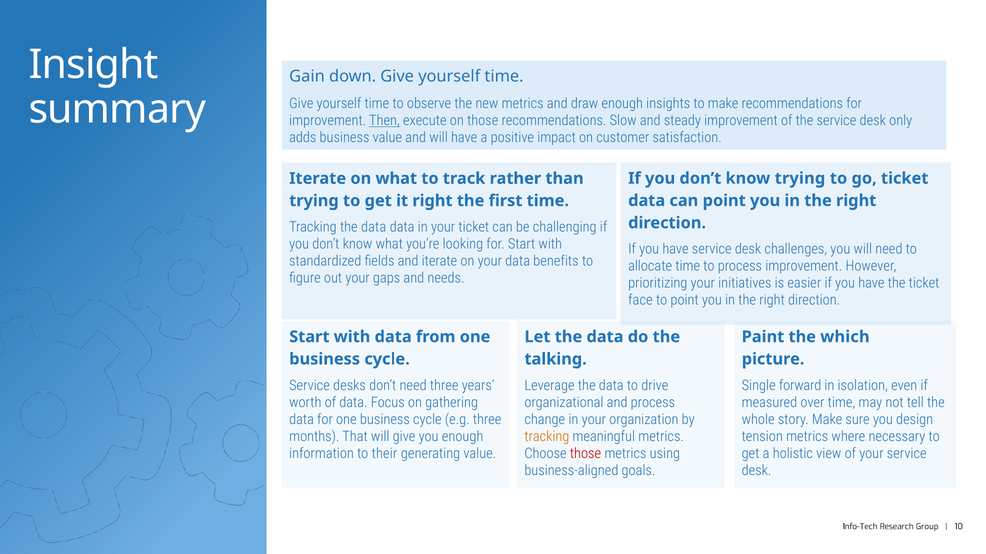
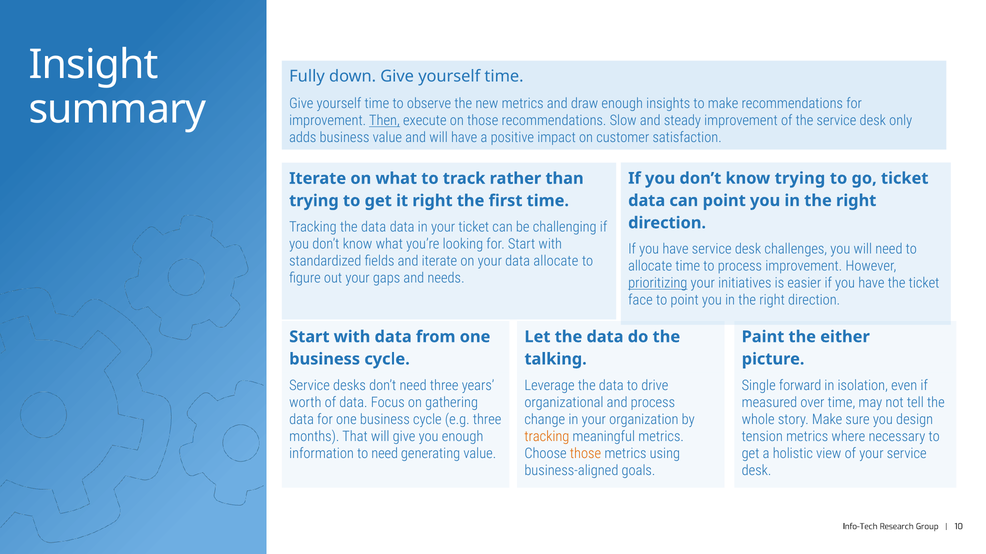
Gain: Gain -> Fully
data benefits: benefits -> allocate
prioritizing underline: none -> present
which: which -> either
to their: their -> need
those at (586, 454) colour: red -> orange
